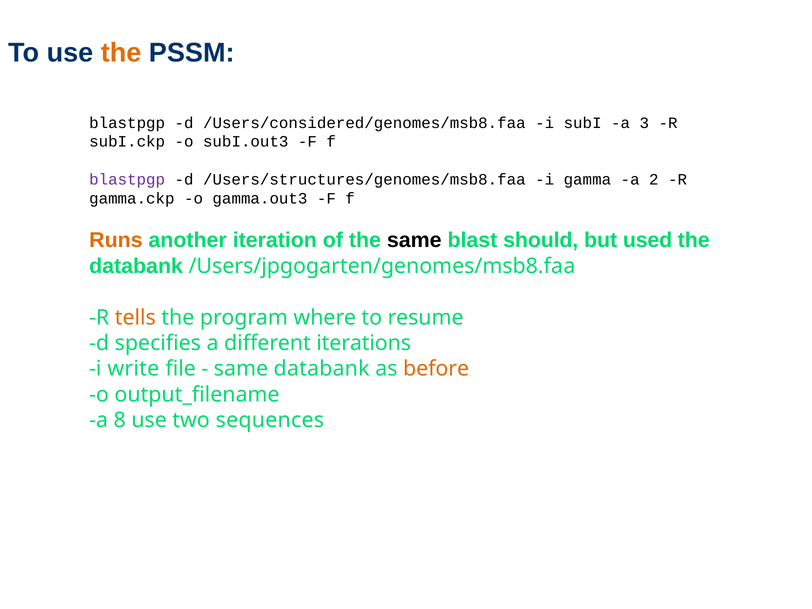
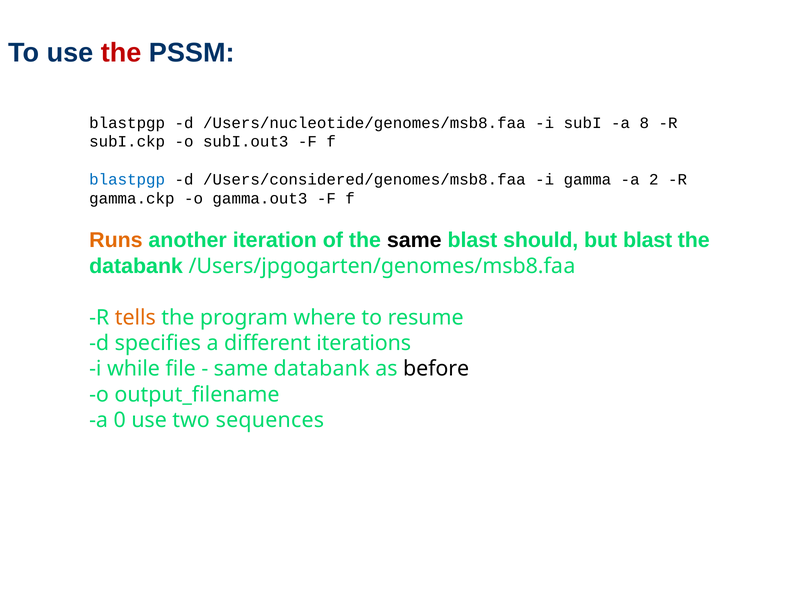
the at (121, 53) colour: orange -> red
/Users/considered/genomes/msb8.faa: /Users/considered/genomes/msb8.faa -> /Users/nucleotide/genomes/msb8.faa
3: 3 -> 8
blastpgp at (127, 180) colour: purple -> blue
/Users/structures/genomes/msb8.faa: /Users/structures/genomes/msb8.faa -> /Users/considered/genomes/msb8.faa
but used: used -> blast
write: write -> while
before colour: orange -> black
8: 8 -> 0
